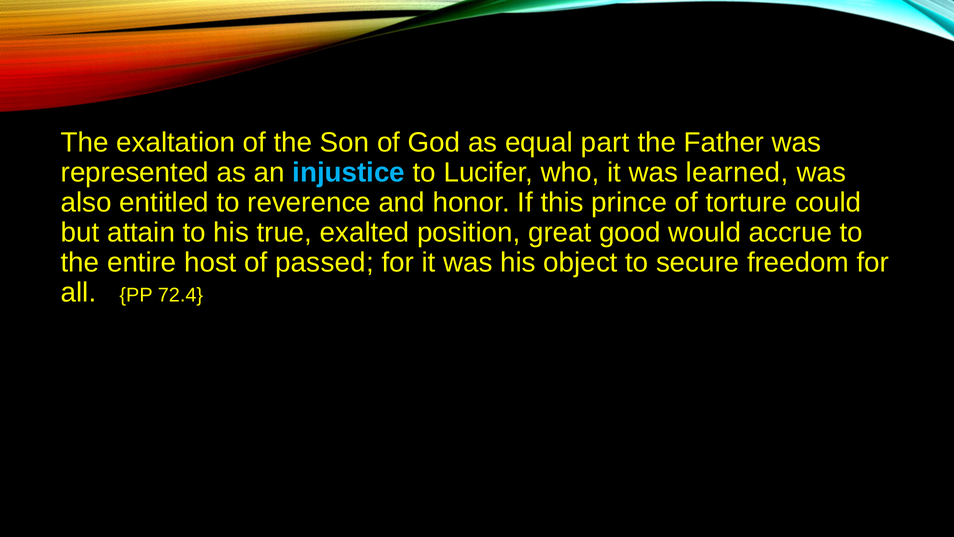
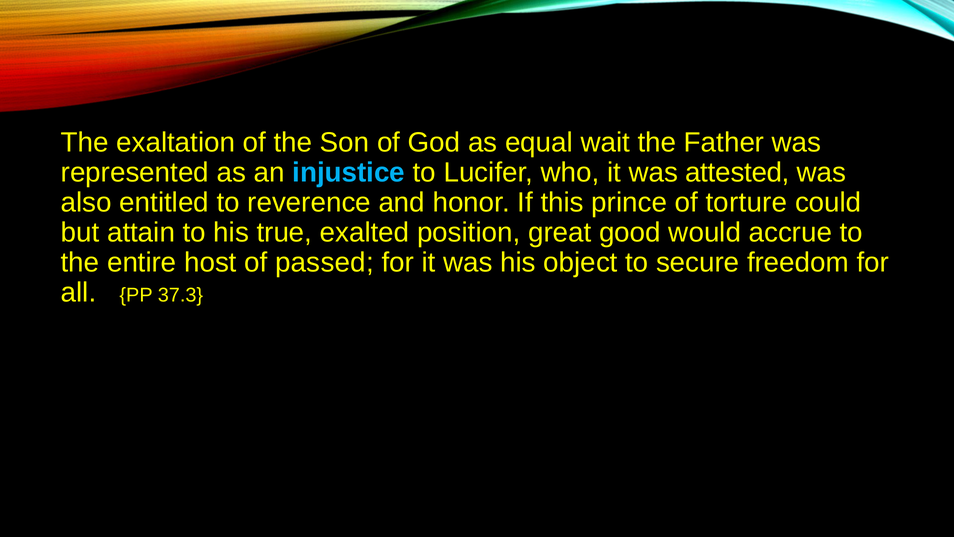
part: part -> wait
learned: learned -> attested
72.4: 72.4 -> 37.3
